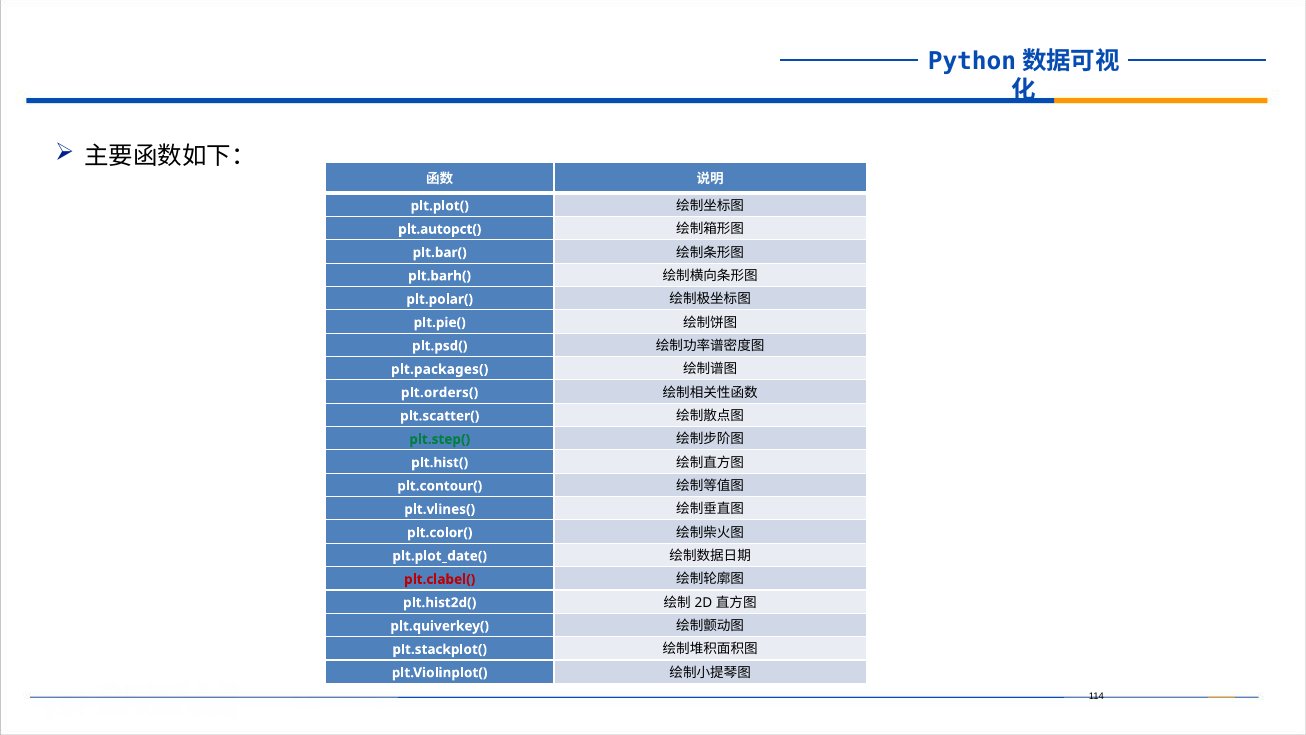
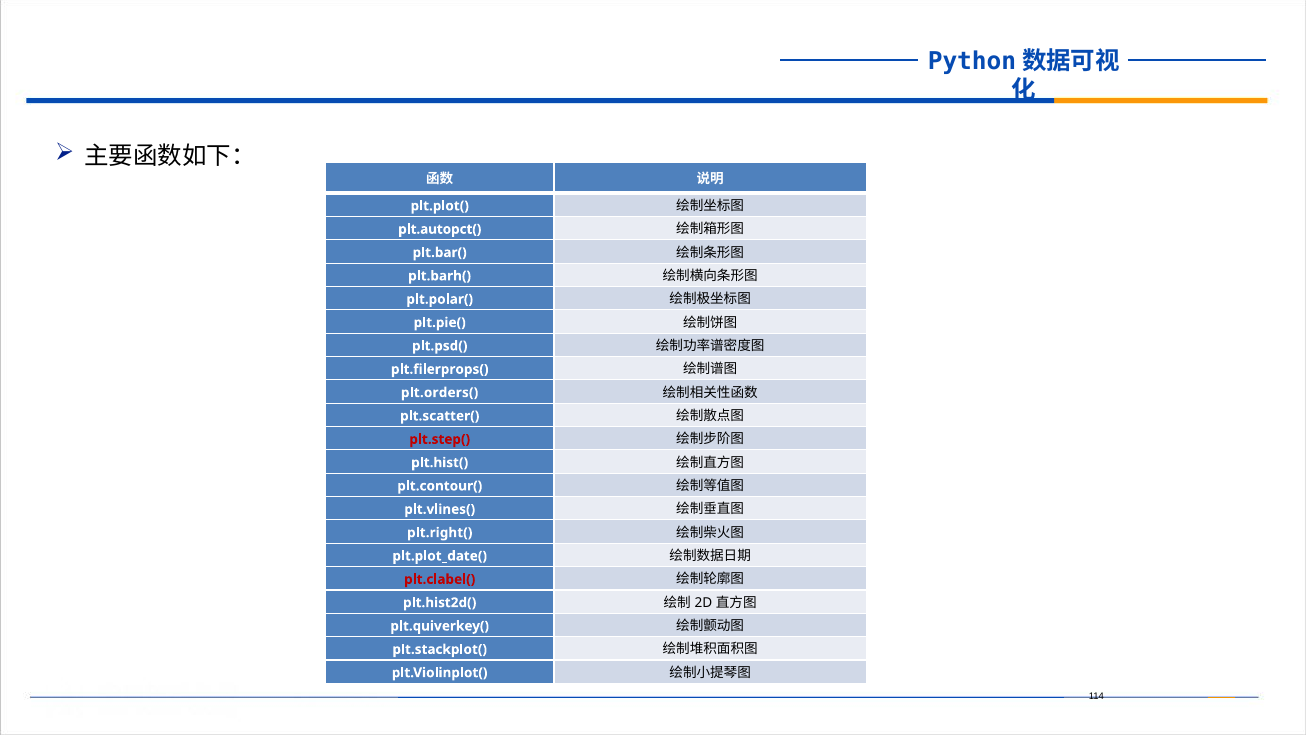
plt.packages(: plt.packages( -> plt.filerprops(
plt.step( colour: green -> red
plt.color(: plt.color( -> plt.right(
